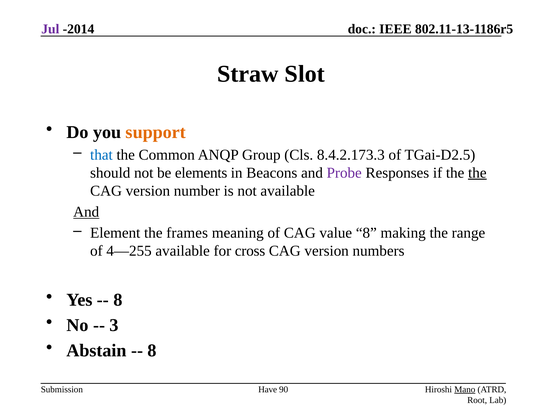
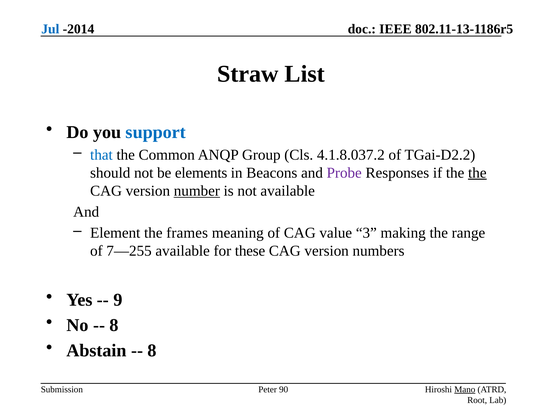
Jul colour: purple -> blue
Slot: Slot -> List
support colour: orange -> blue
8.4.2.173.3: 8.4.2.173.3 -> 4.1.8.037.2
TGai-D2.5: TGai-D2.5 -> TGai-D2.2
number underline: none -> present
And at (86, 212) underline: present -> none
value 8: 8 -> 3
4—255: 4—255 -> 7—255
cross: cross -> these
8 at (118, 300): 8 -> 9
3 at (114, 326): 3 -> 8
Have: Have -> Peter
